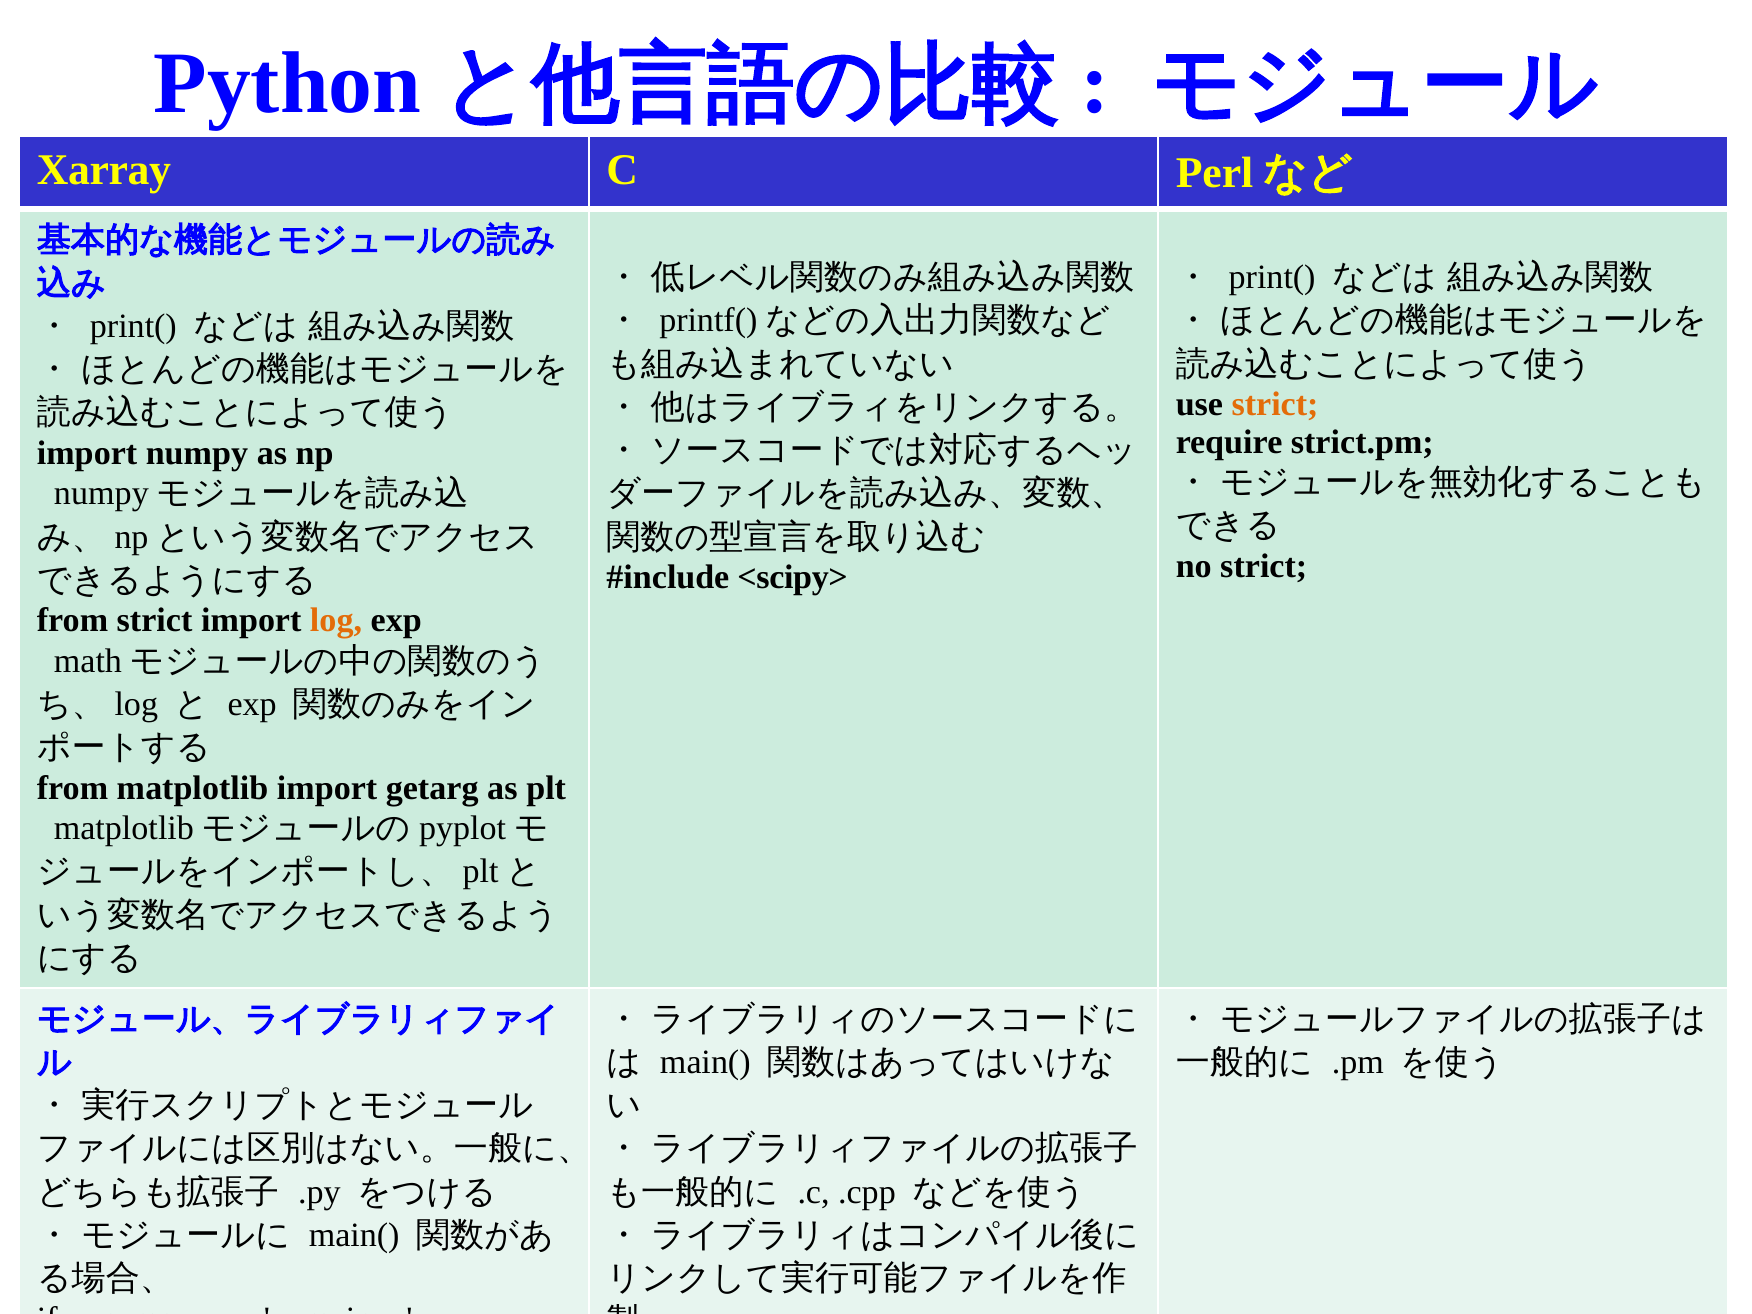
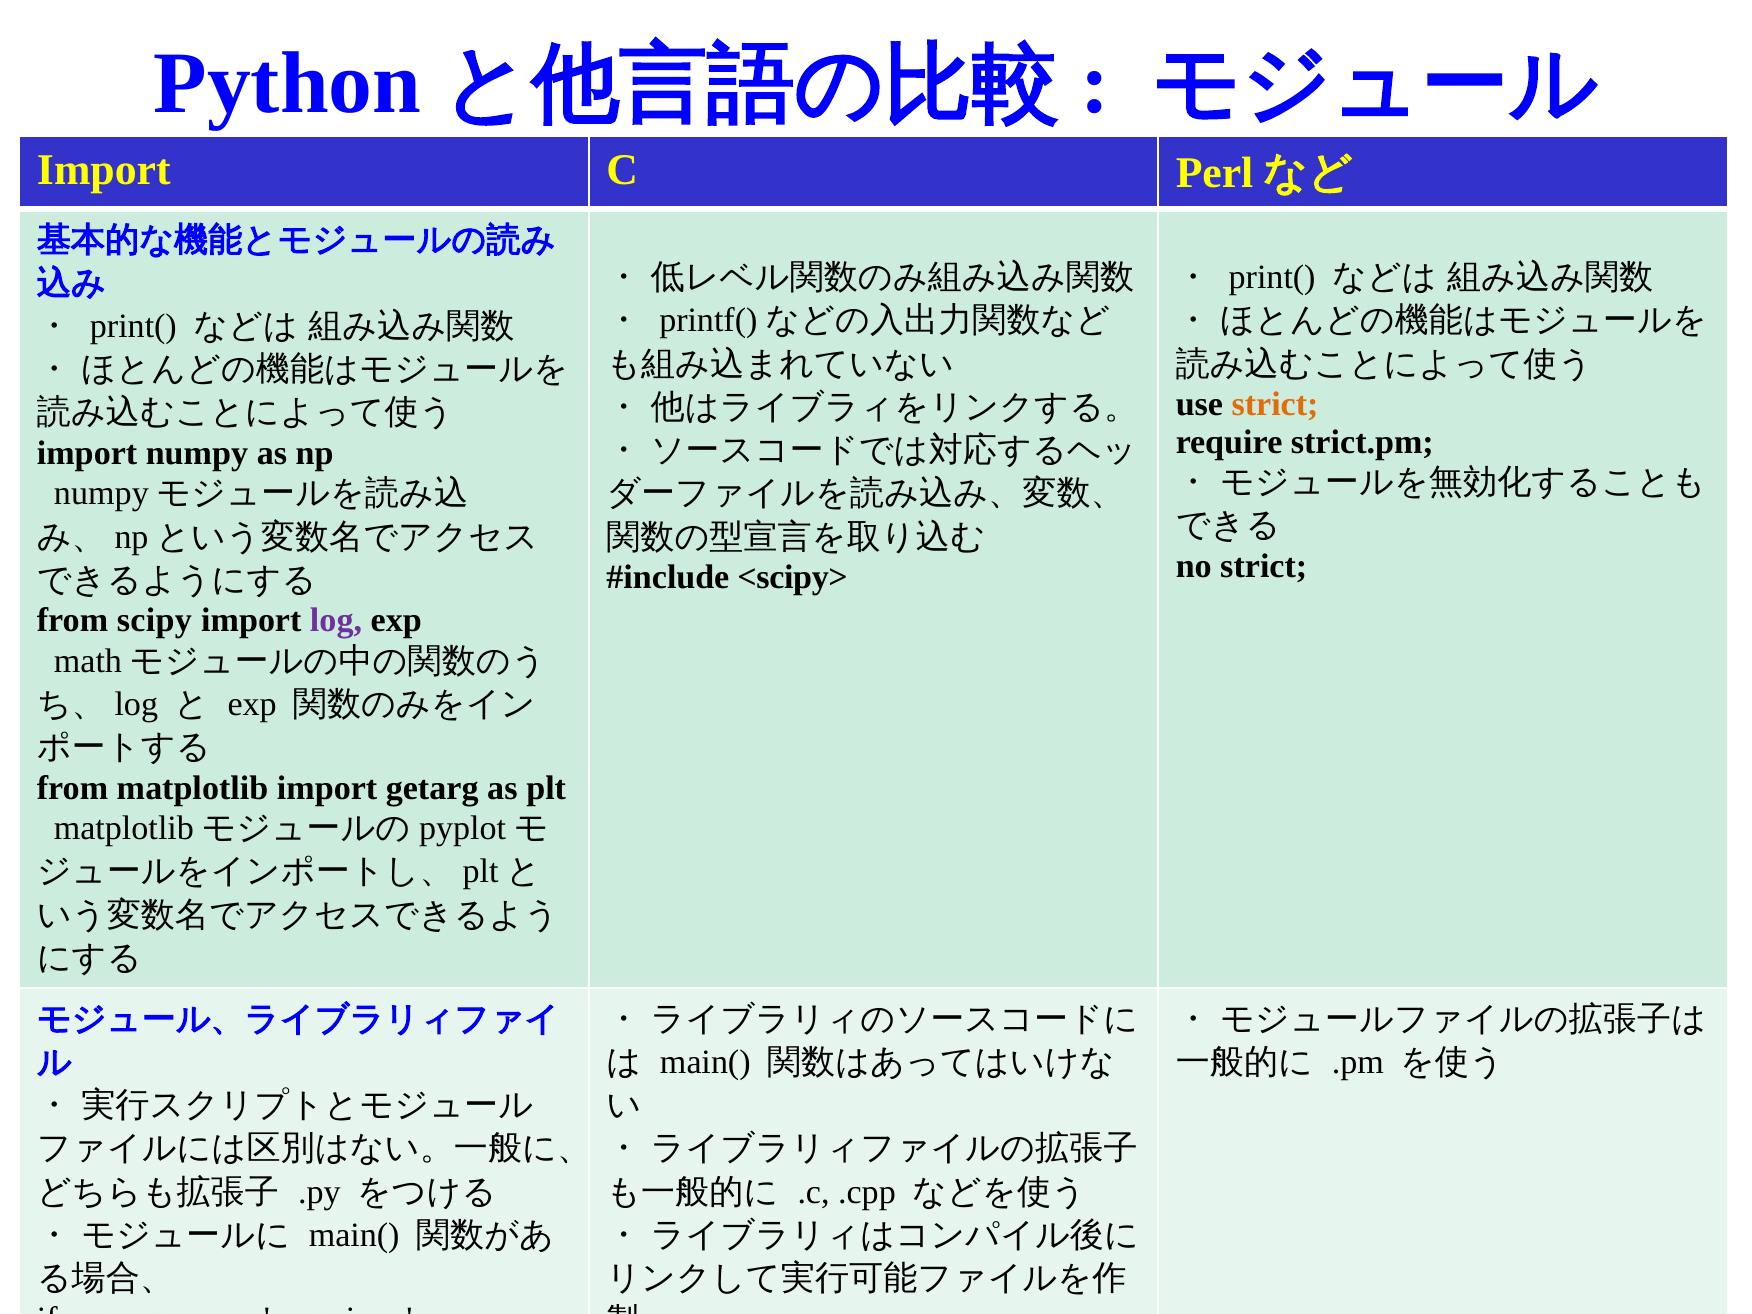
Xarray at (104, 170): Xarray -> Import
from strict: strict -> scipy
log at (336, 621) colour: orange -> purple
